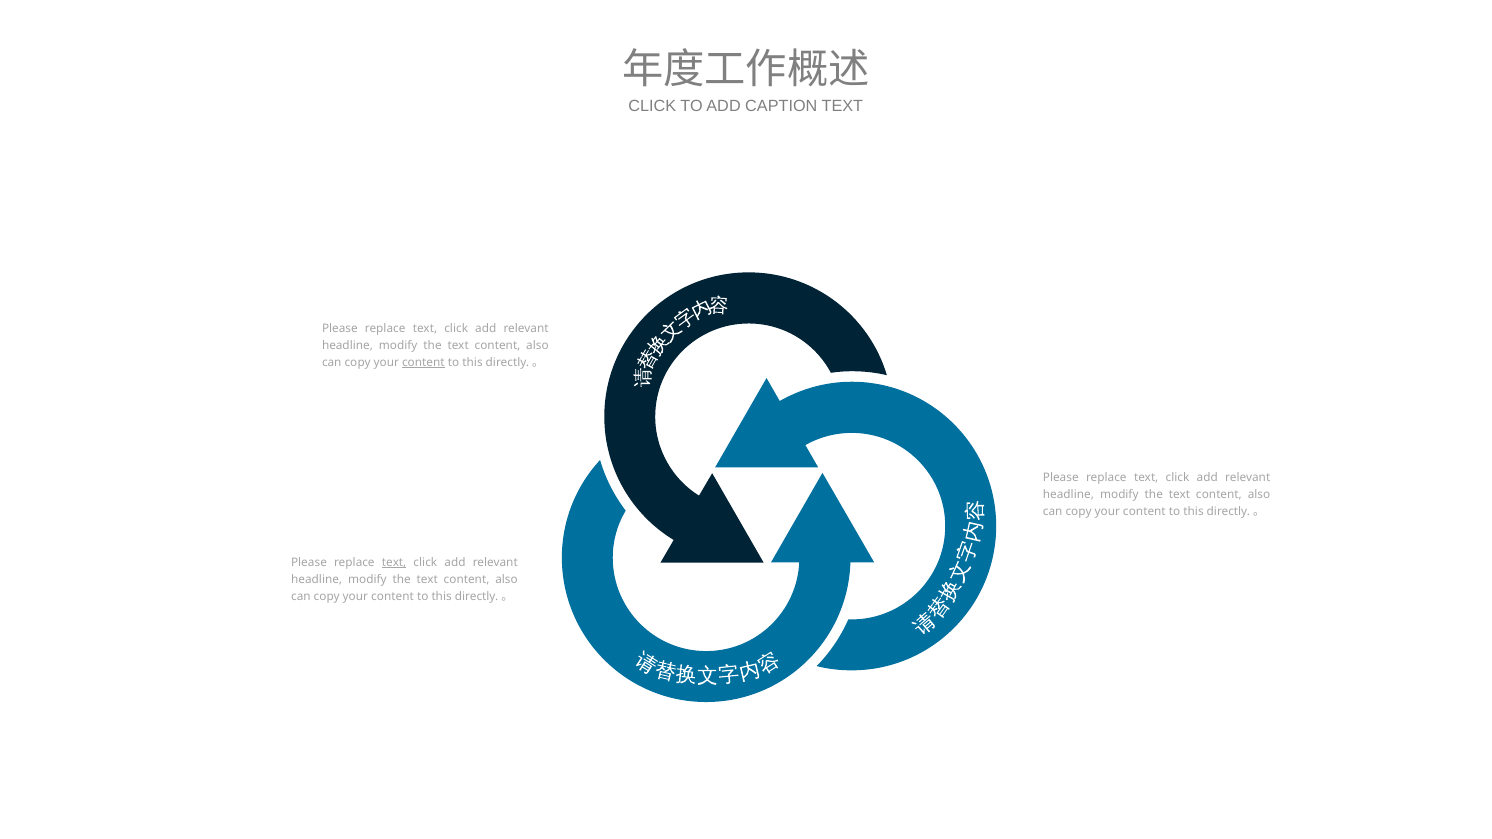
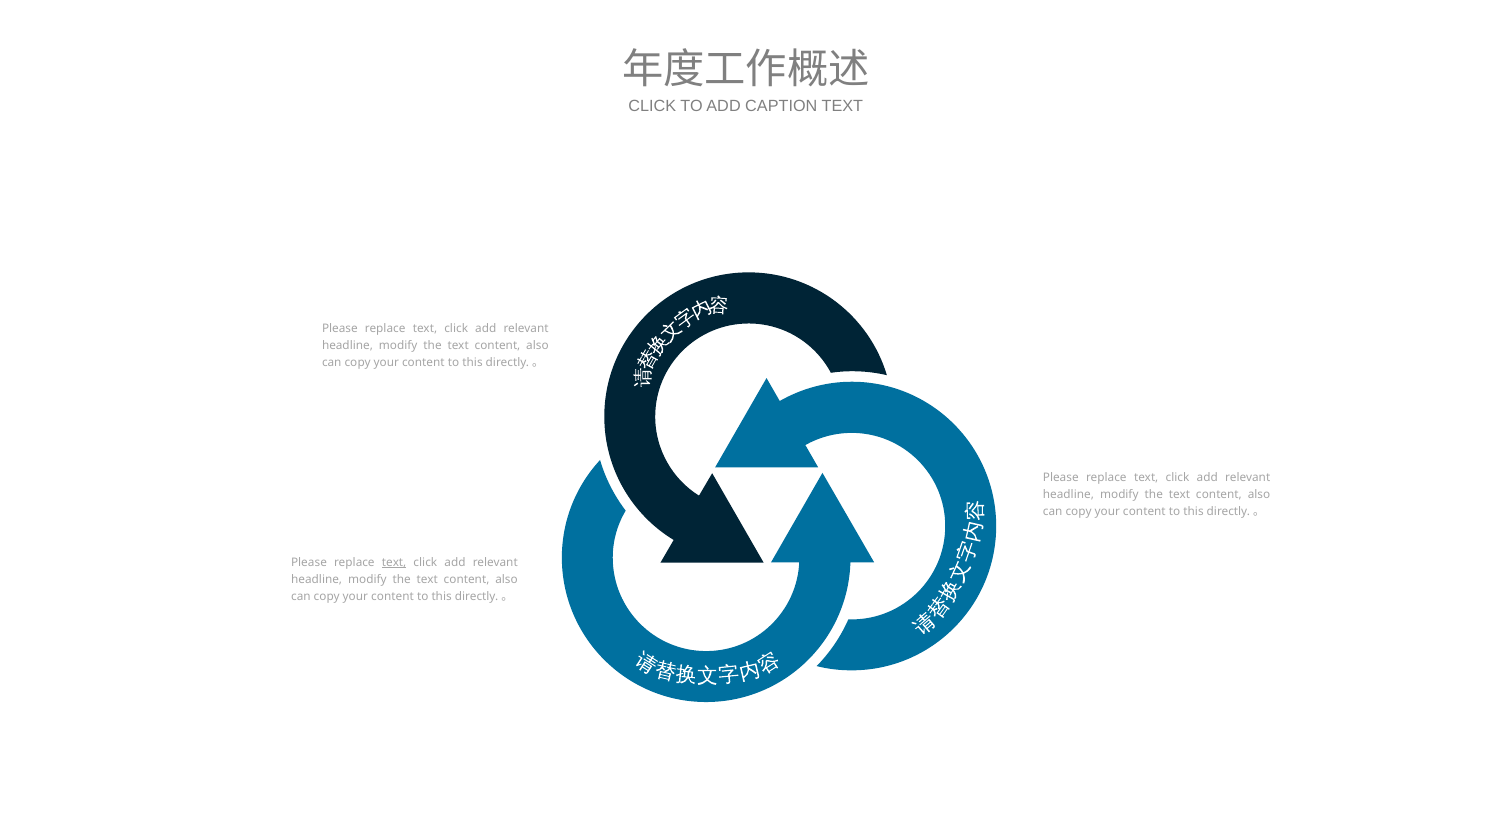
content at (423, 363) underline: present -> none
